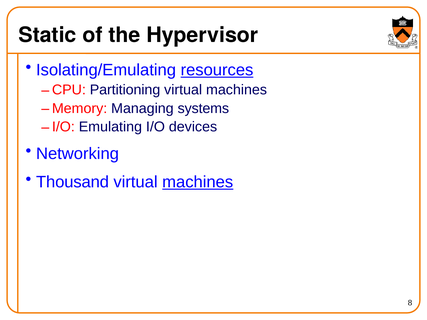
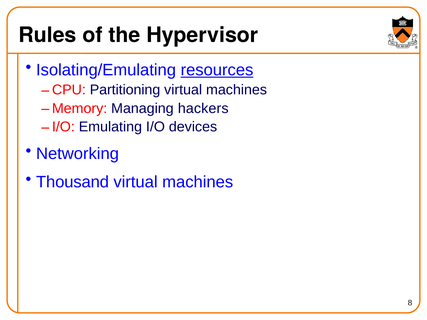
Static: Static -> Rules
systems: systems -> hackers
machines at (198, 182) underline: present -> none
